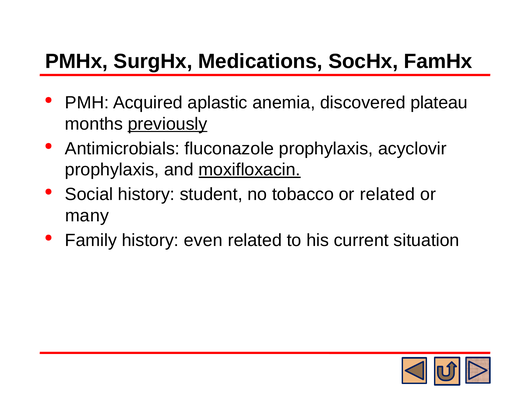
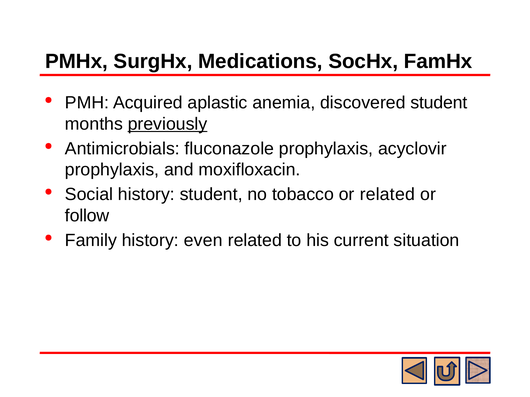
discovered plateau: plateau -> student
moxifloxacin underline: present -> none
many: many -> follow
